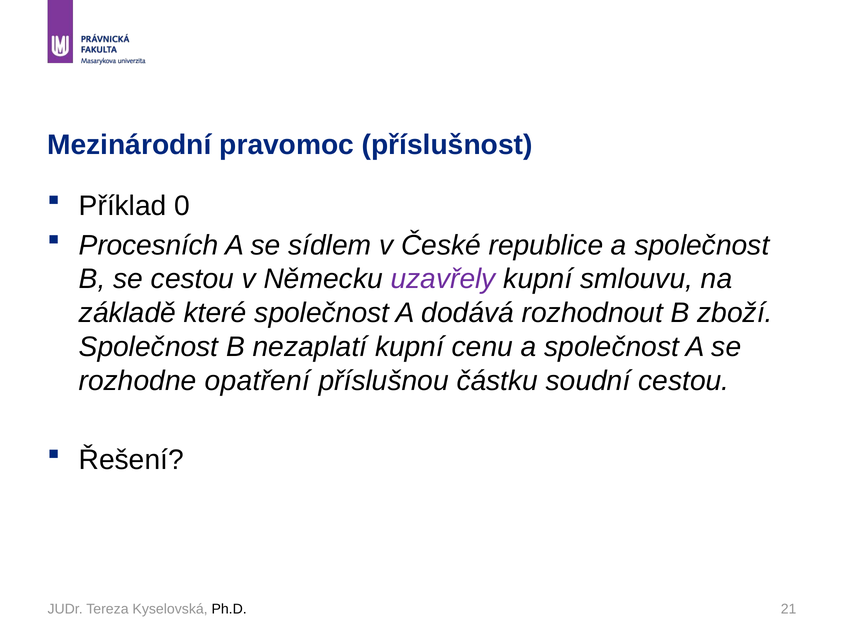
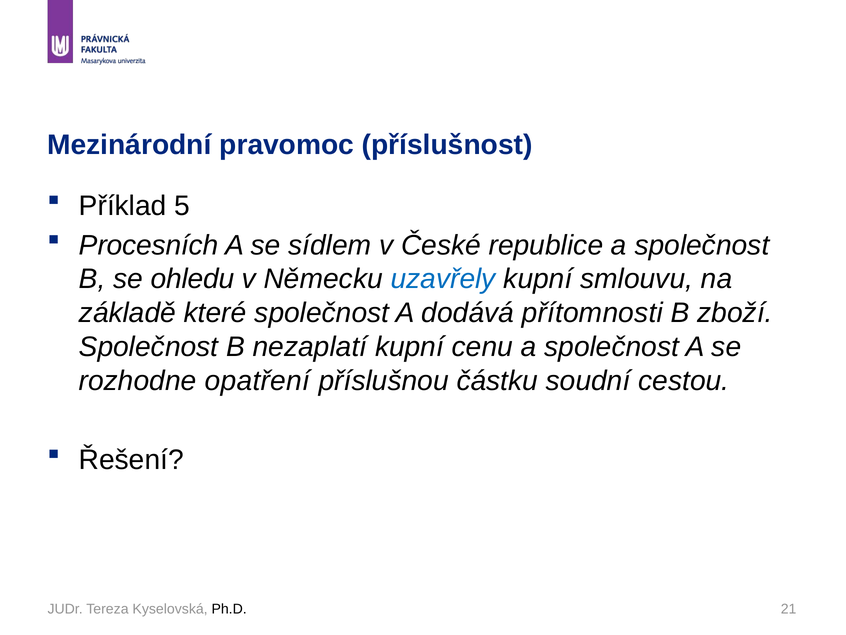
0: 0 -> 5
se cestou: cestou -> ohledu
uzavřely colour: purple -> blue
rozhodnout: rozhodnout -> přítomnosti
